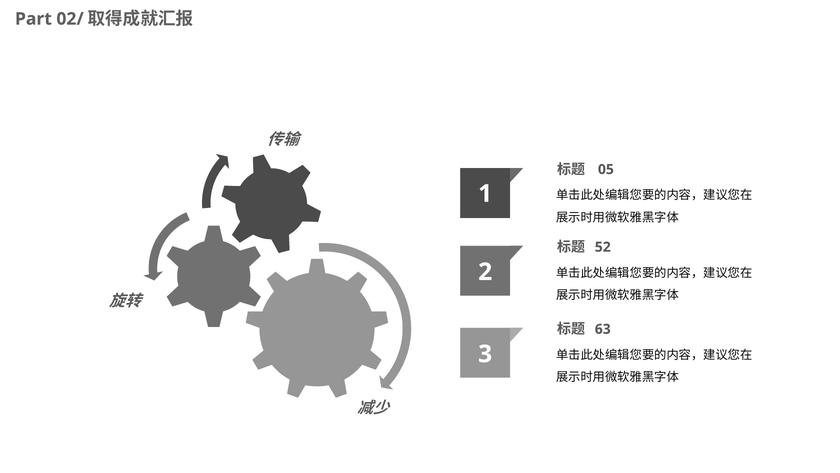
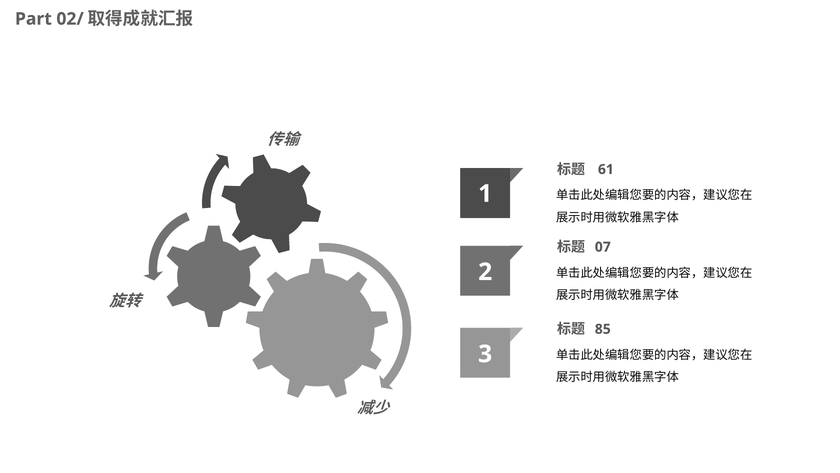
05: 05 -> 61
52: 52 -> 07
63: 63 -> 85
